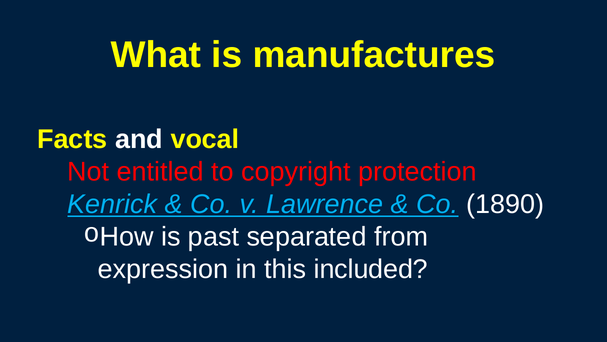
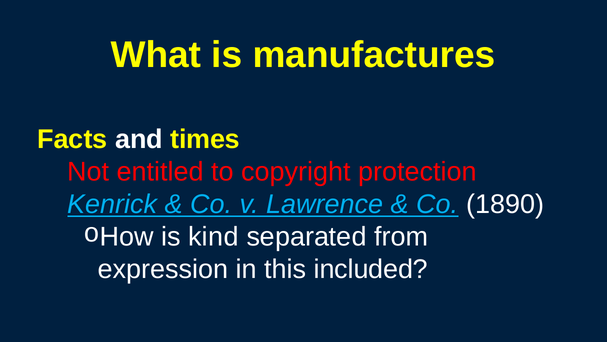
vocal: vocal -> times
past: past -> kind
